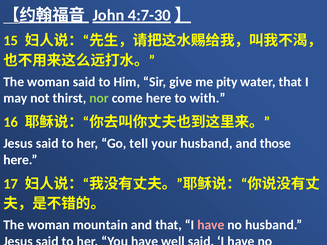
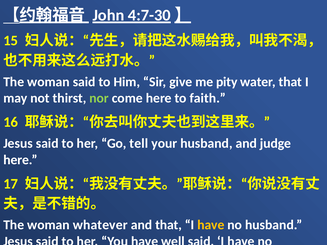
with: with -> faith
those: those -> judge
mountain: mountain -> whatever
have at (211, 225) colour: pink -> yellow
